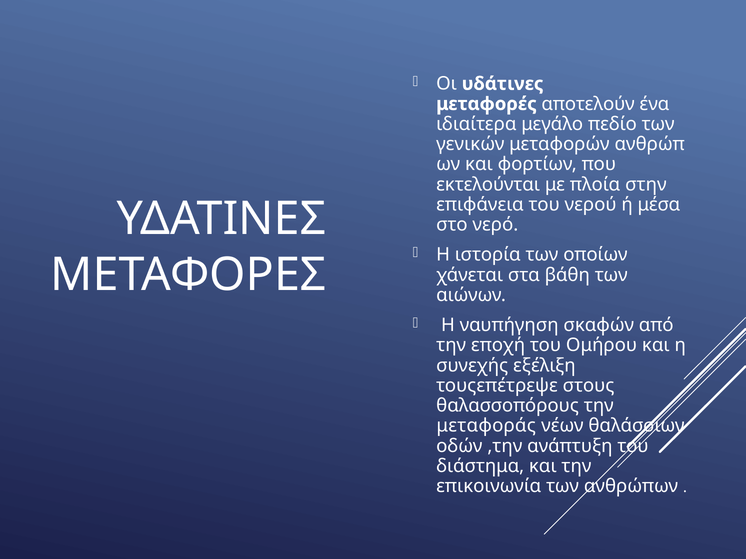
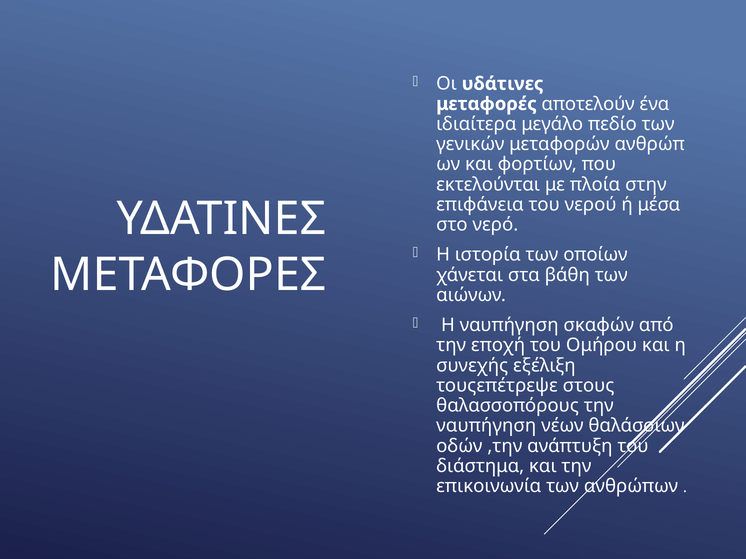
μεταφοράς at (486, 426): μεταφοράς -> ναυπήγηση
